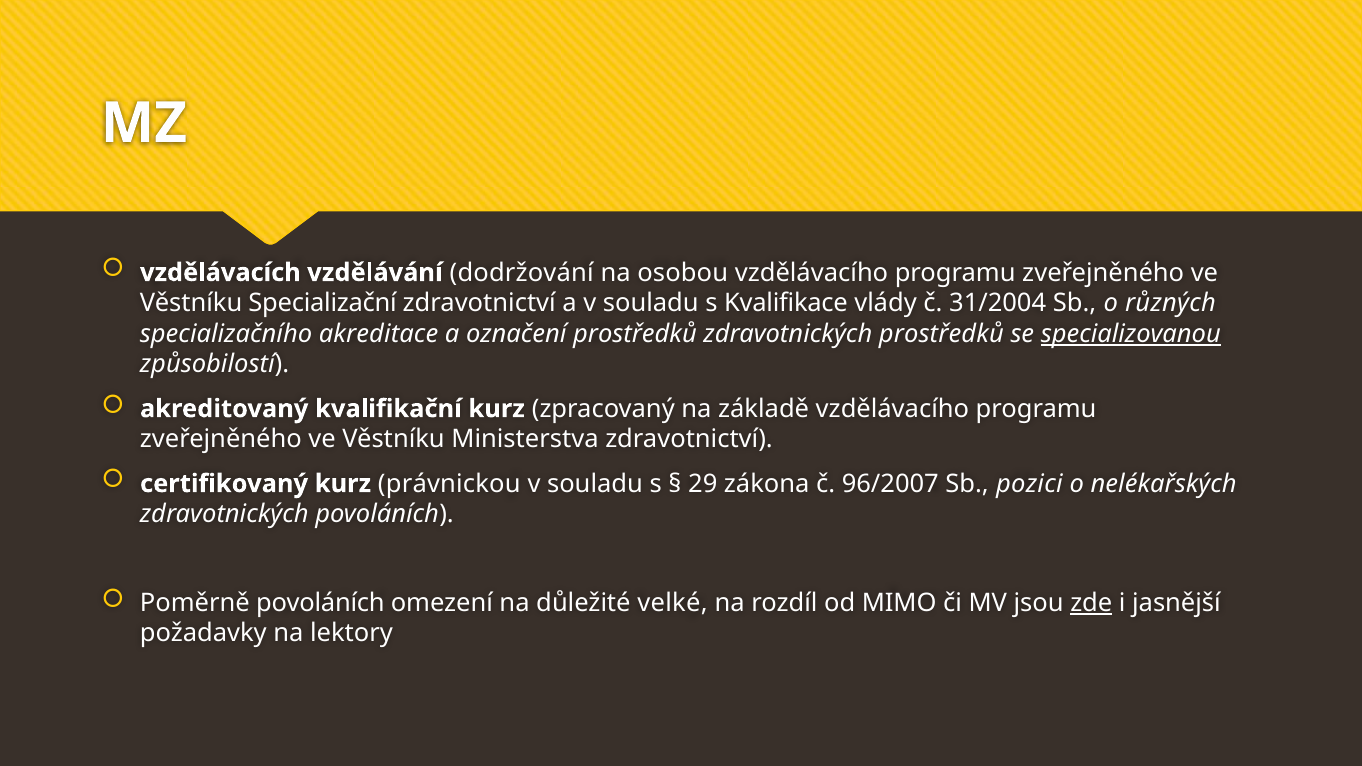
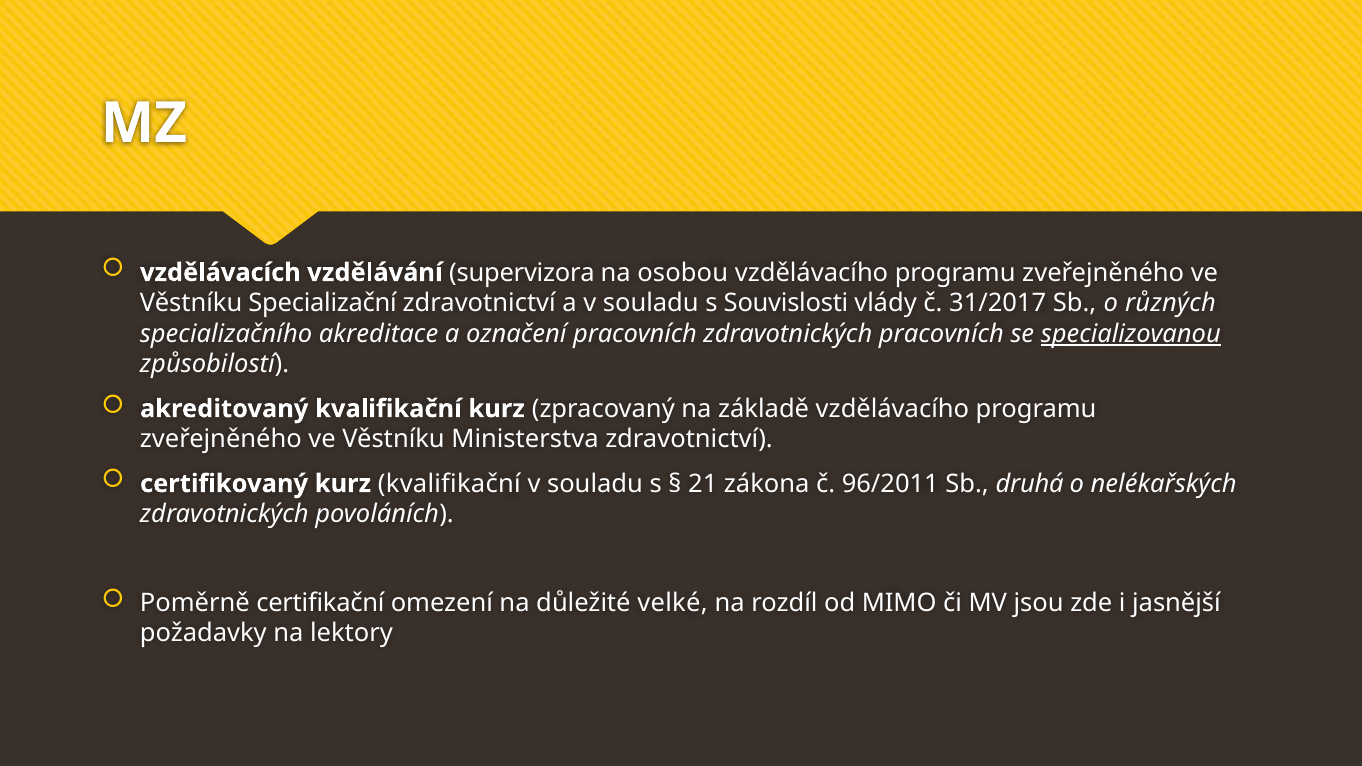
dodržování: dodržování -> supervizora
Kvalifikace: Kvalifikace -> Souvislosti
31/2004: 31/2004 -> 31/2017
označení prostředků: prostředků -> pracovních
zdravotnických prostředků: prostředků -> pracovních
kurz právnickou: právnickou -> kvalifikační
29: 29 -> 21
96/2007: 96/2007 -> 96/2011
pozici: pozici -> druhá
Poměrně povoláních: povoláních -> certifikační
zde underline: present -> none
